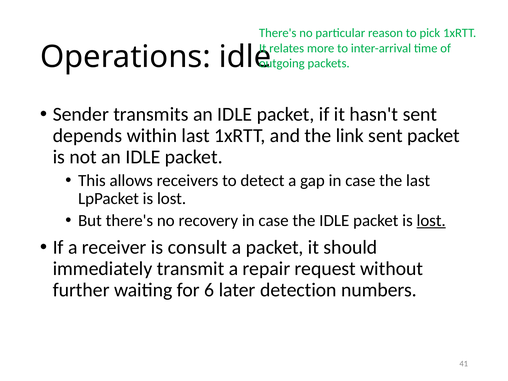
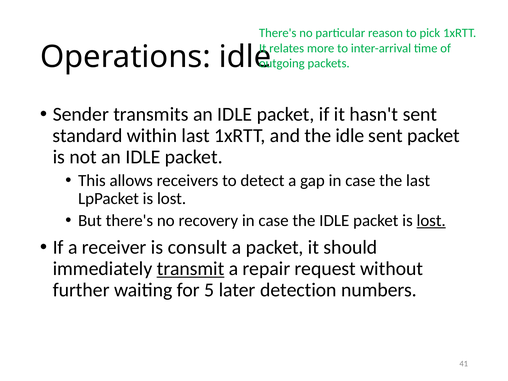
depends: depends -> standard
and the link: link -> idle
transmit underline: none -> present
6: 6 -> 5
